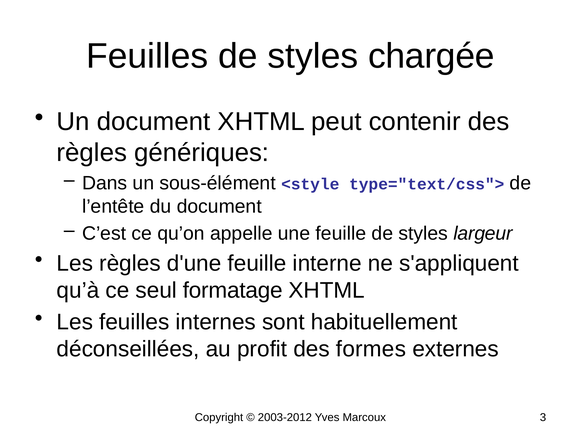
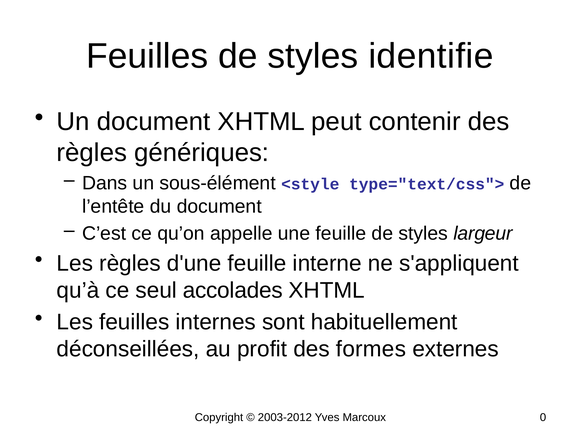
chargée: chargée -> identifie
formatage: formatage -> accolades
3: 3 -> 0
